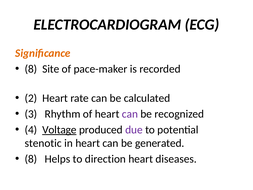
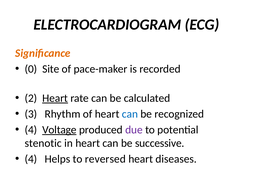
8 at (31, 69): 8 -> 0
Heart at (55, 98) underline: none -> present
can at (130, 114) colour: purple -> blue
generated: generated -> successive
8 at (31, 159): 8 -> 4
direction: direction -> reversed
